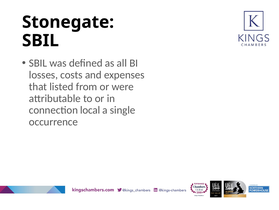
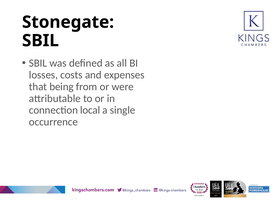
listed: listed -> being
